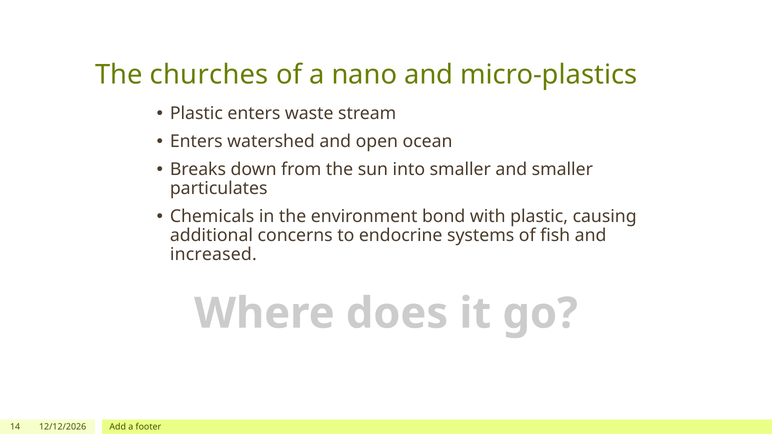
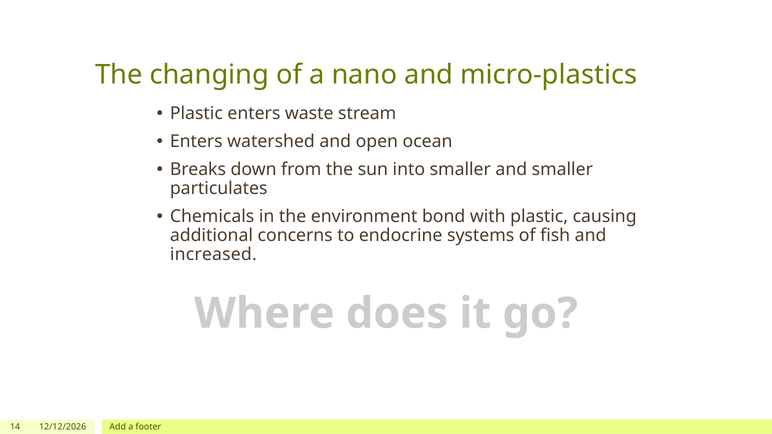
churches: churches -> changing
